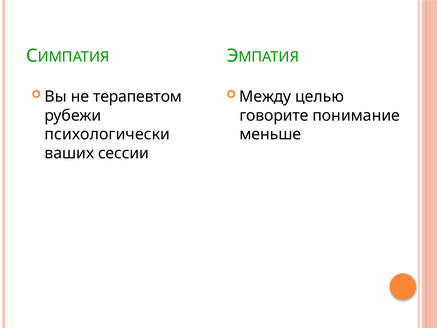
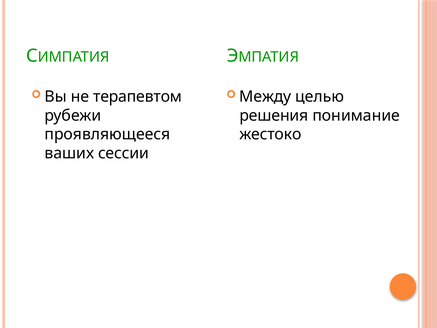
говорите: говорите -> решения
психологически: психологически -> проявляющееся
меньше: меньше -> жестоко
